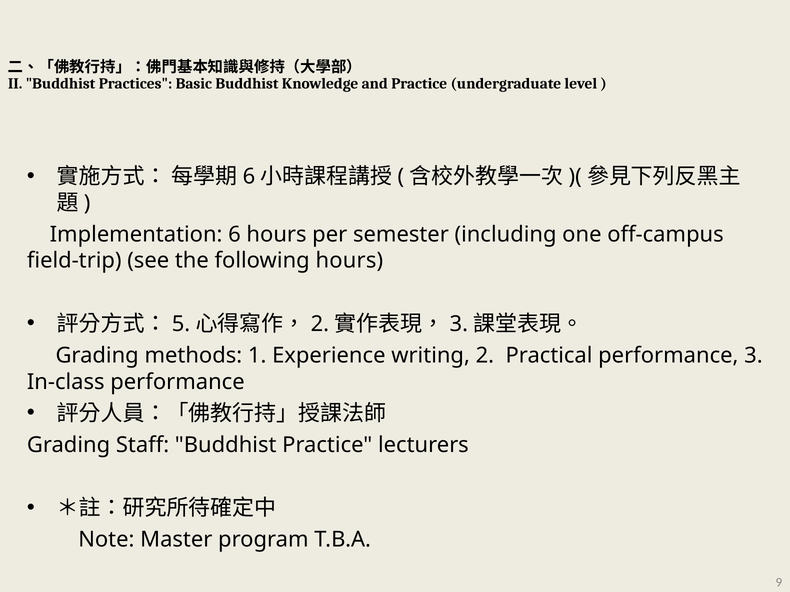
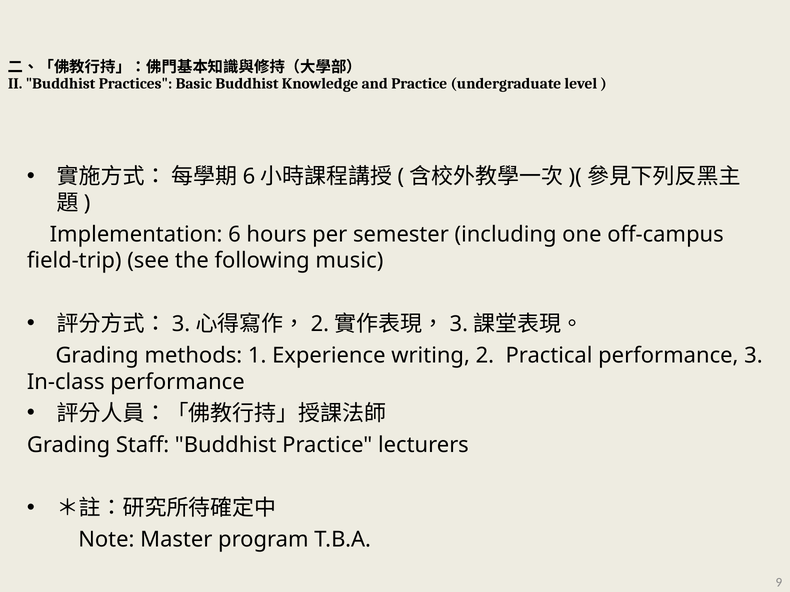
following hours: hours -> music
5 at (181, 324): 5 -> 3
